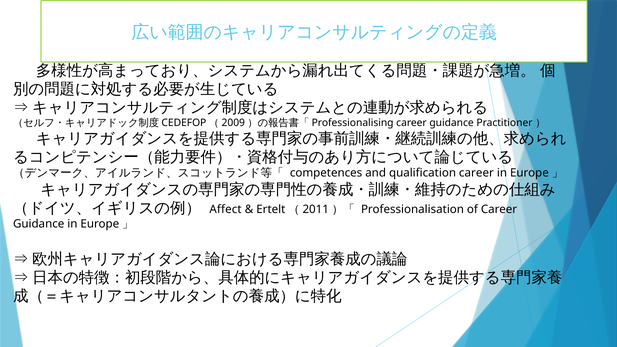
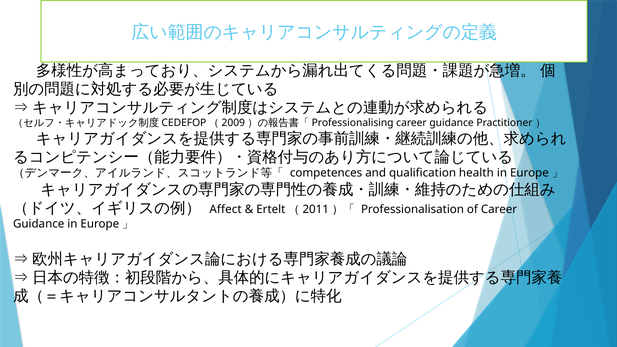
qualification career: career -> health
